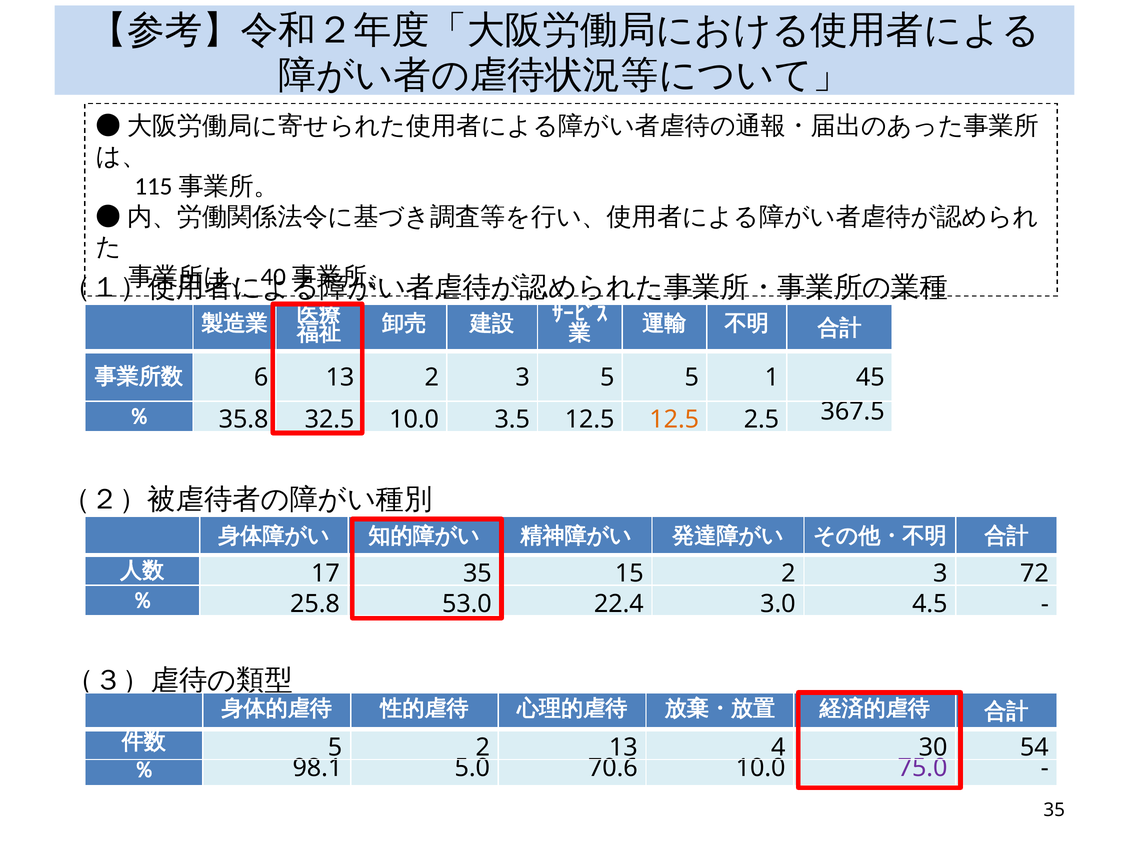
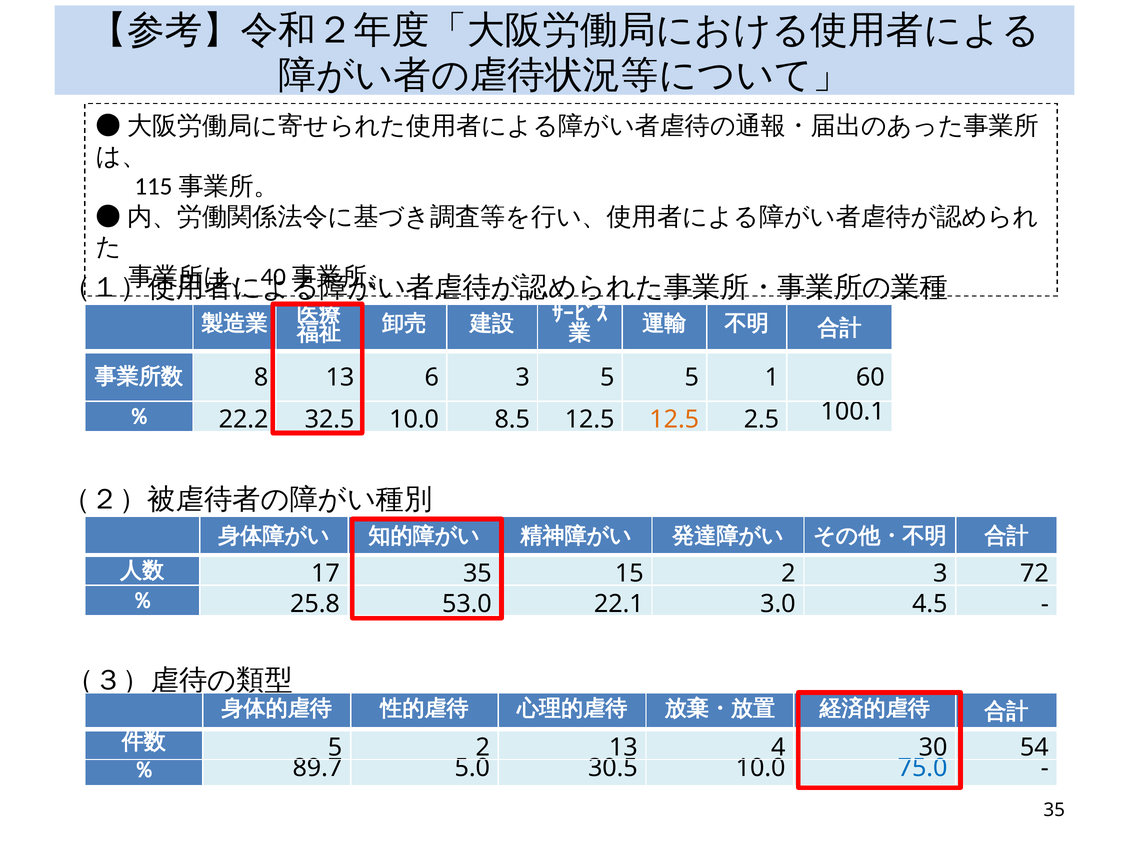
6: 6 -> 8
13 2: 2 -> 6
45: 45 -> 60
35.8: 35.8 -> 22.2
3.5: 3.5 -> 8.5
367.5: 367.5 -> 100.1
22.4: 22.4 -> 22.1
98.1: 98.1 -> 89.7
70.6: 70.6 -> 30.5
75.0 colour: purple -> blue
